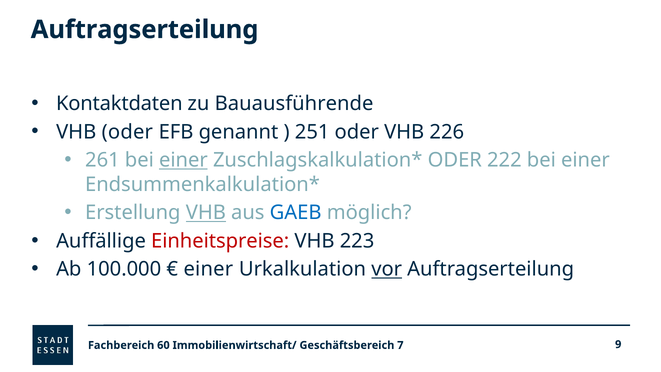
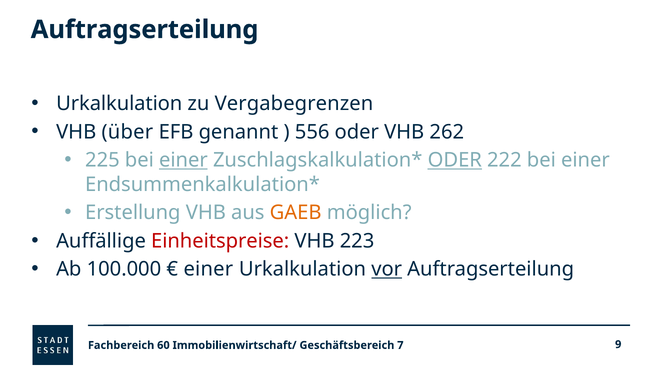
Kontaktdaten at (119, 104): Kontaktdaten -> Urkalkulation
Bauausführende: Bauausführende -> Vergabegrenzen
VHB oder: oder -> über
251: 251 -> 556
226: 226 -> 262
261: 261 -> 225
ODER at (455, 160) underline: none -> present
VHB at (206, 213) underline: present -> none
GAEB colour: blue -> orange
